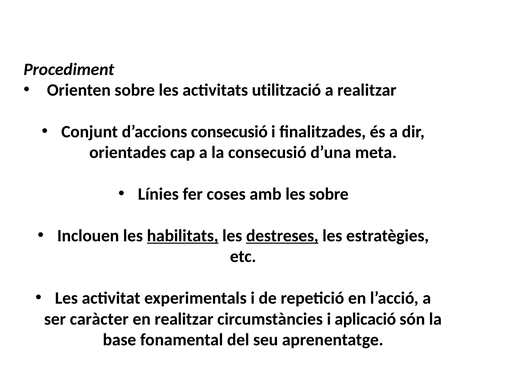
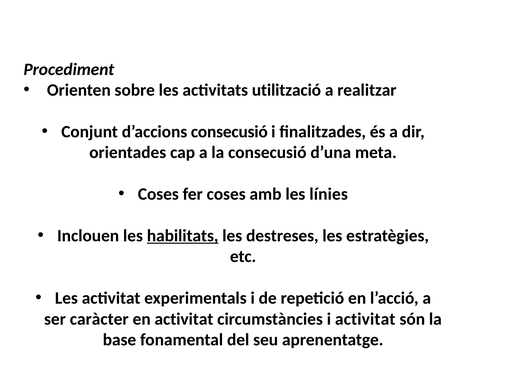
Línies at (158, 194): Línies -> Coses
les sobre: sobre -> línies
destreses underline: present -> none
en realitzar: realitzar -> activitat
i aplicació: aplicació -> activitat
